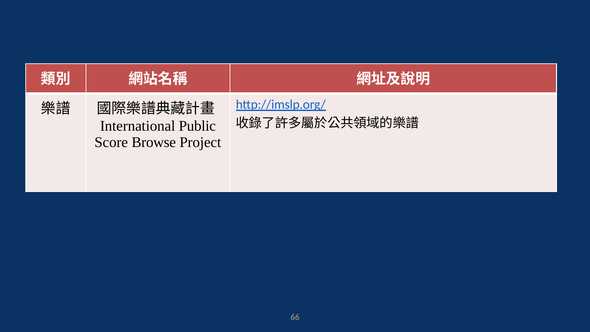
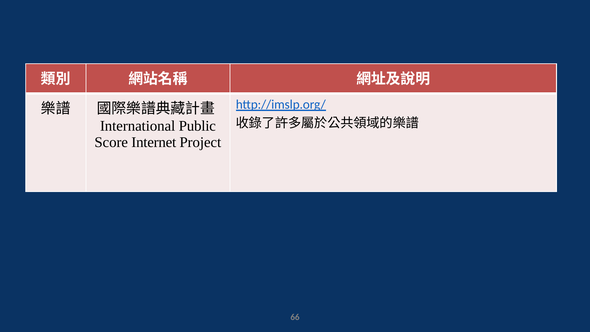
Browse: Browse -> Internet
